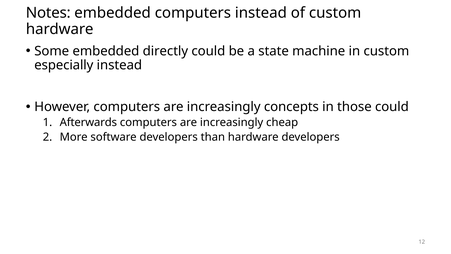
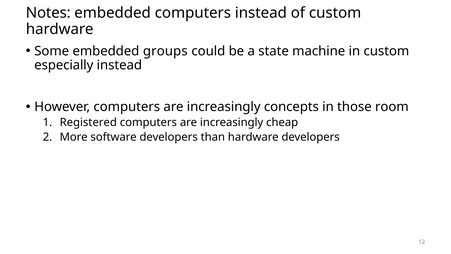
directly: directly -> groups
those could: could -> room
Afterwards: Afterwards -> Registered
